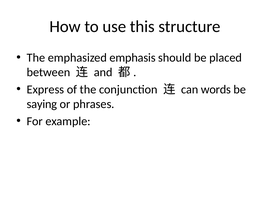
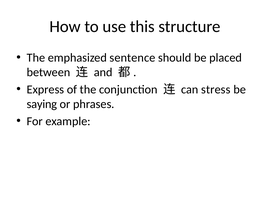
emphasis: emphasis -> sentence
words: words -> stress
